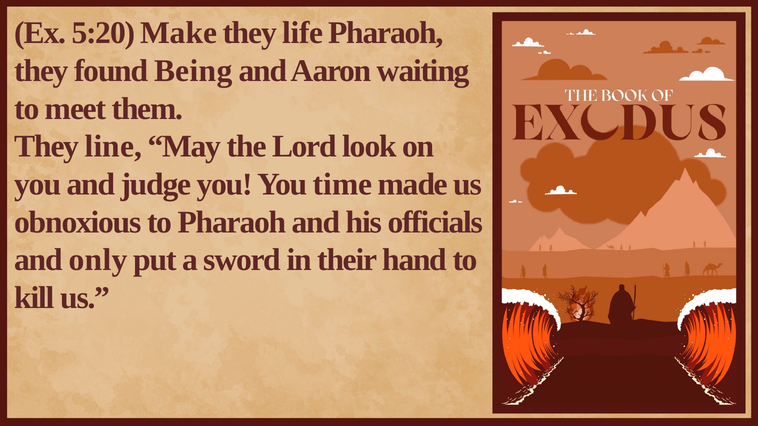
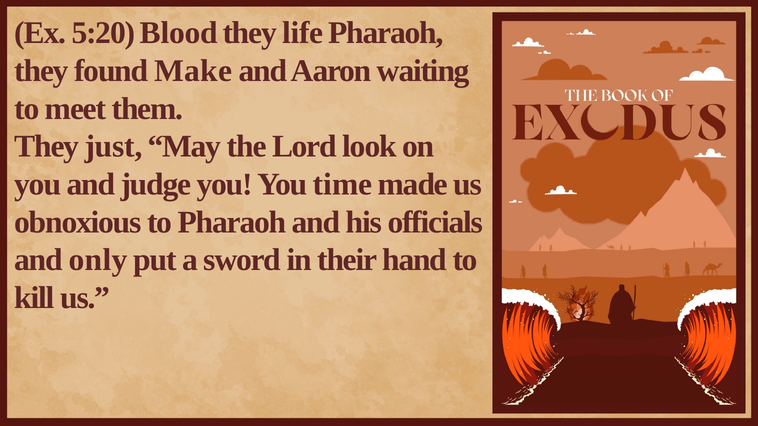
Make: Make -> Blood
Being: Being -> Make
line: line -> just
